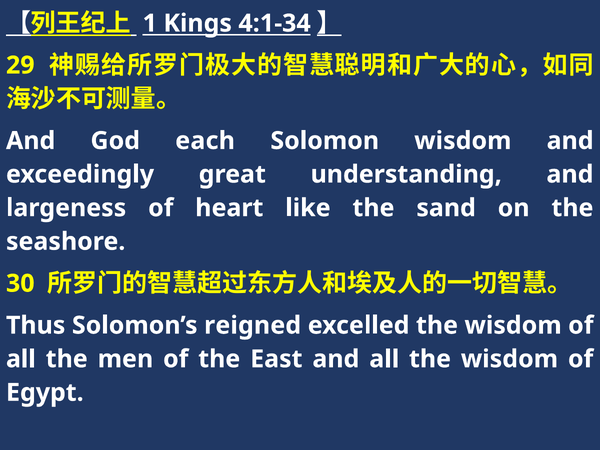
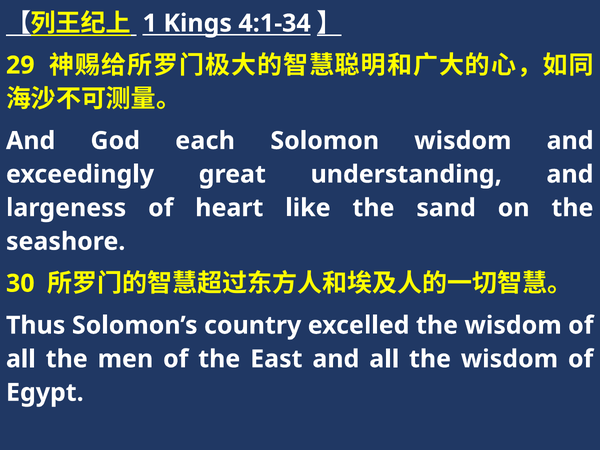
reigned: reigned -> country
